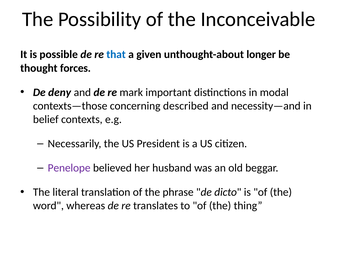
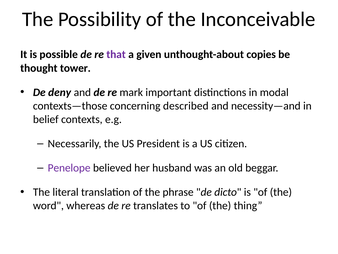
that colour: blue -> purple
longer: longer -> copies
forces: forces -> tower
